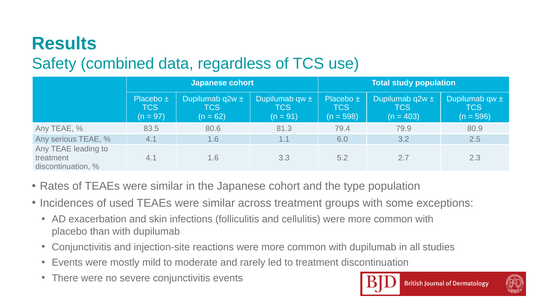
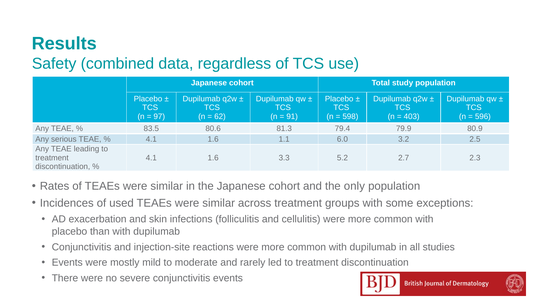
type: type -> only
